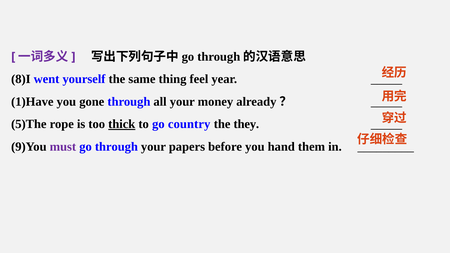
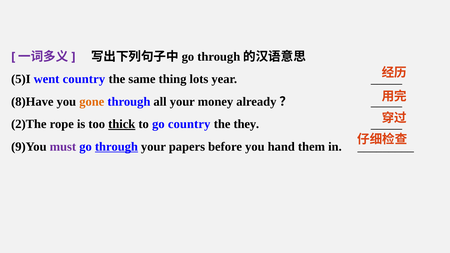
8)I: 8)I -> 5)I
went yourself: yourself -> country
feel: feel -> lots
1)Have: 1)Have -> 8)Have
gone colour: black -> orange
5)The: 5)The -> 2)The
through at (116, 147) underline: none -> present
